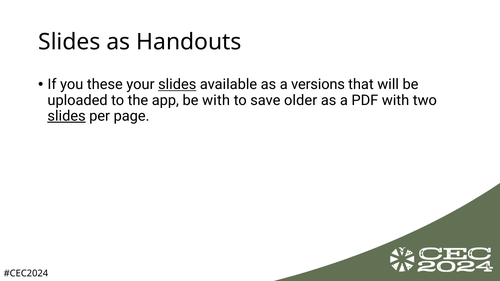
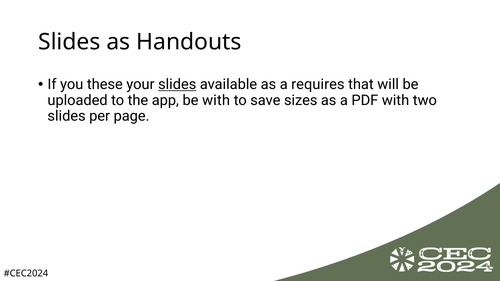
versions: versions -> requires
older: older -> sizes
slides at (67, 116) underline: present -> none
